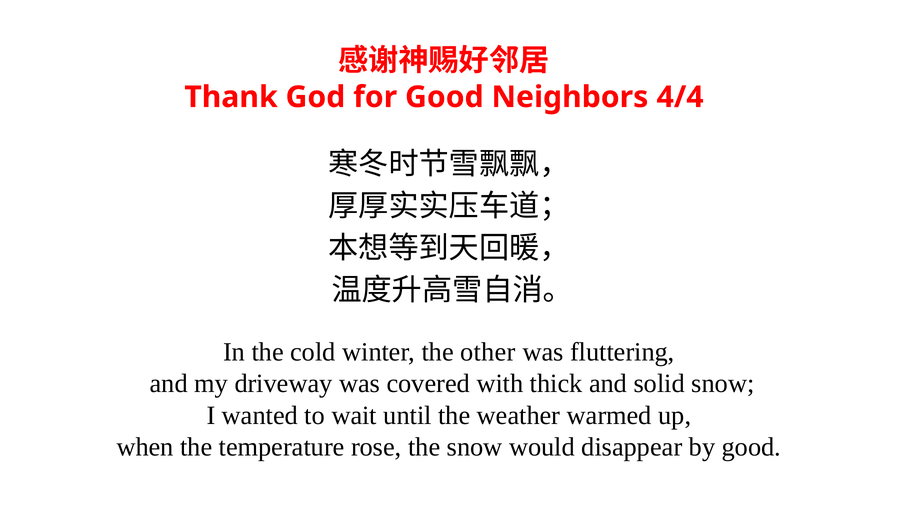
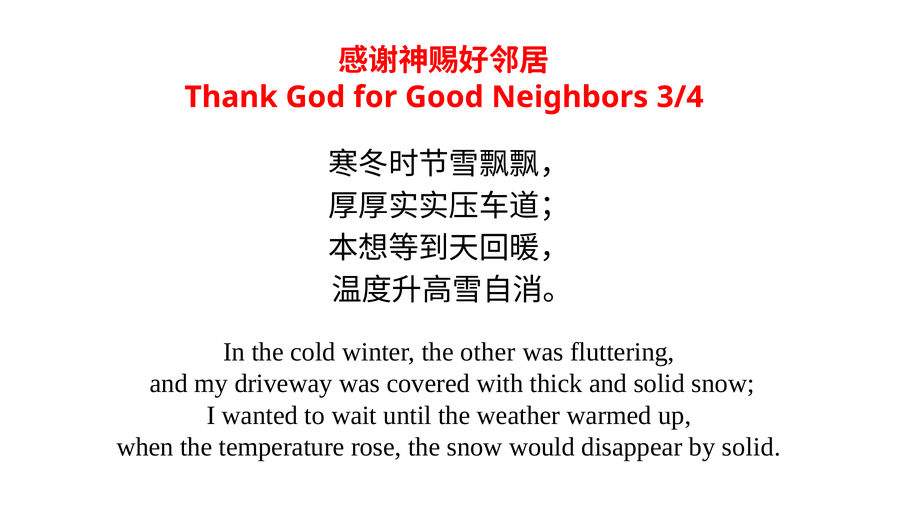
4/4: 4/4 -> 3/4
by good: good -> solid
